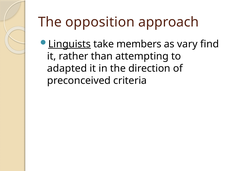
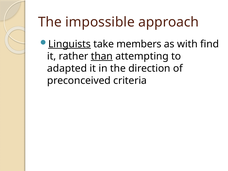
opposition: opposition -> impossible
vary: vary -> with
than underline: none -> present
